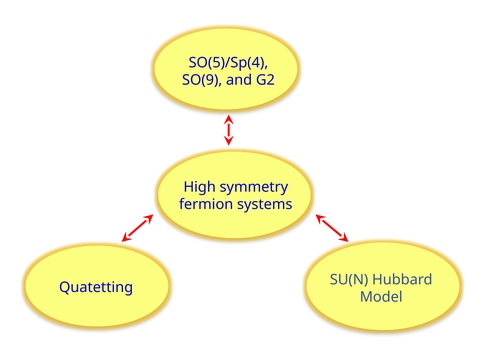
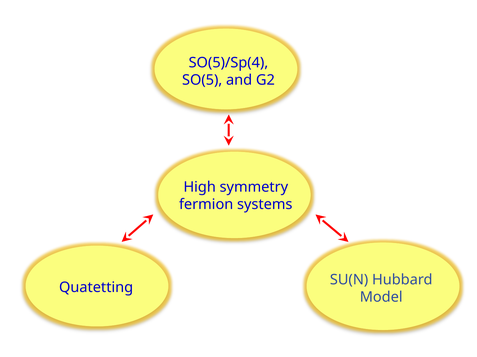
SO(9: SO(9 -> SO(5
